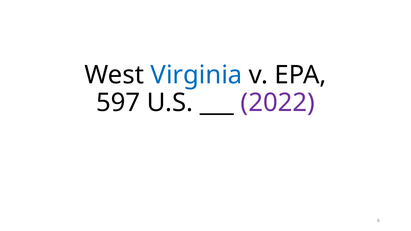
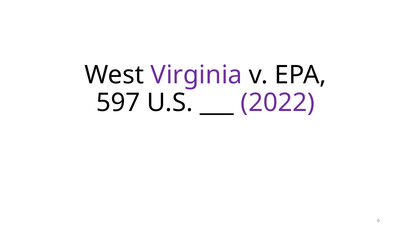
Virginia colour: blue -> purple
